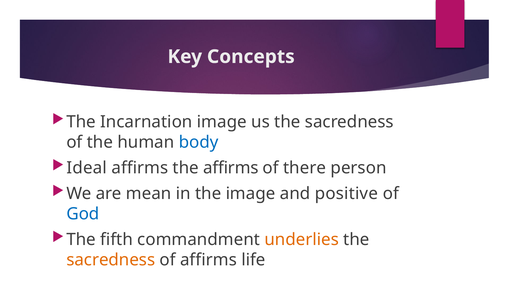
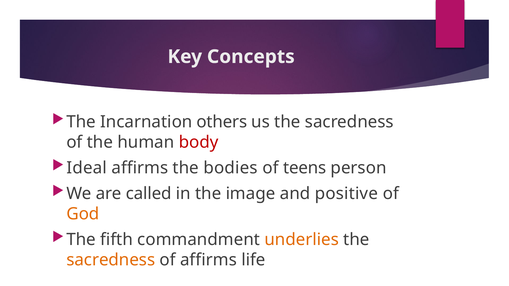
Incarnation image: image -> others
body colour: blue -> red
the affirms: affirms -> bodies
there: there -> teens
mean: mean -> called
God colour: blue -> orange
